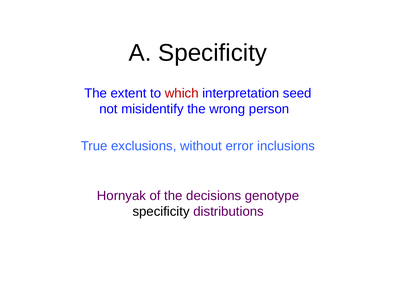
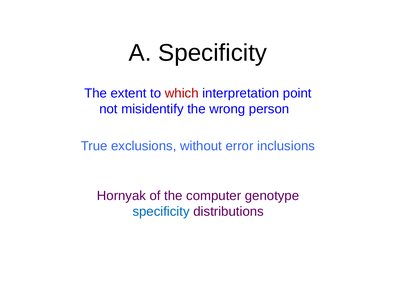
seed: seed -> point
decisions: decisions -> computer
specificity at (161, 212) colour: black -> blue
